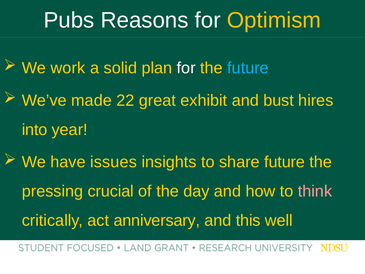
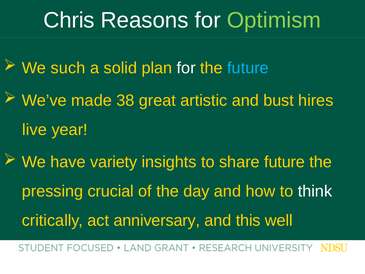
Pubs: Pubs -> Chris
Optimism colour: yellow -> light green
work: work -> such
22: 22 -> 38
exhibit: exhibit -> artistic
into: into -> live
issues: issues -> variety
think colour: pink -> white
